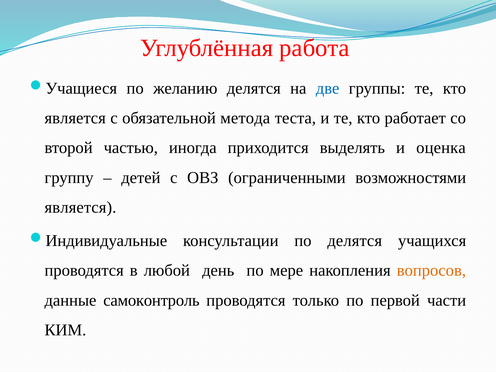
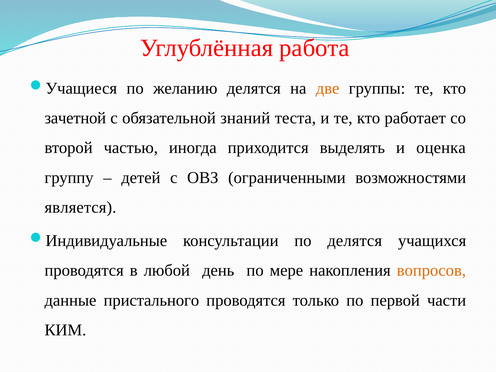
две colour: blue -> orange
является at (75, 118): является -> зачетной
метода: метода -> знаний
самоконтроль: самоконтроль -> пристального
